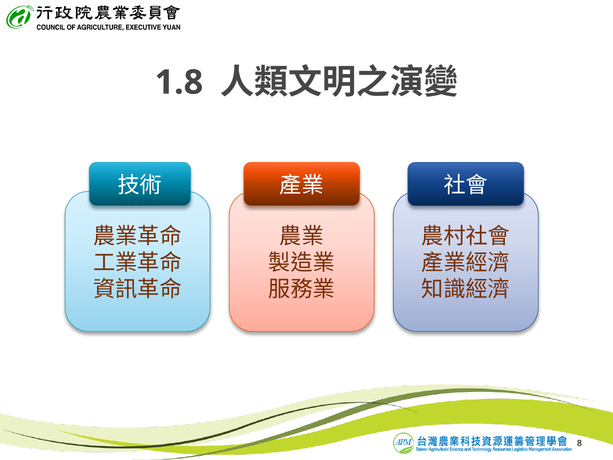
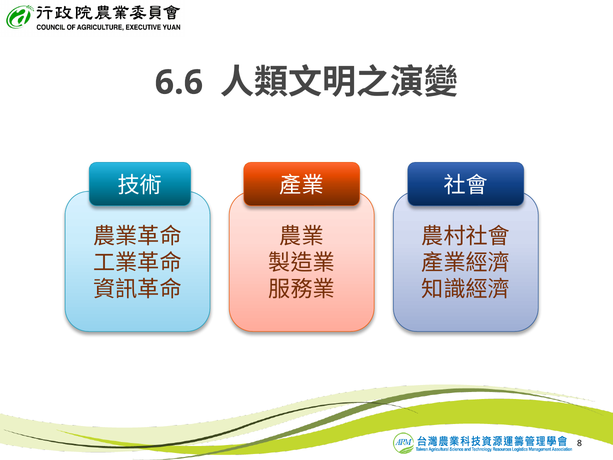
1.8: 1.8 -> 6.6
